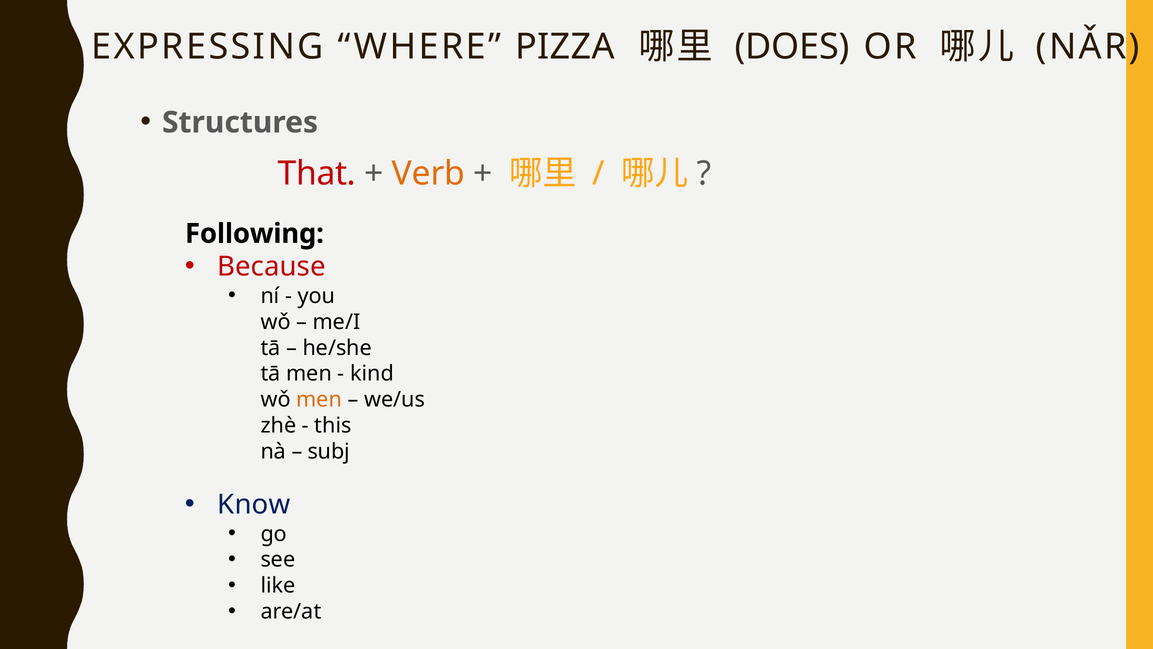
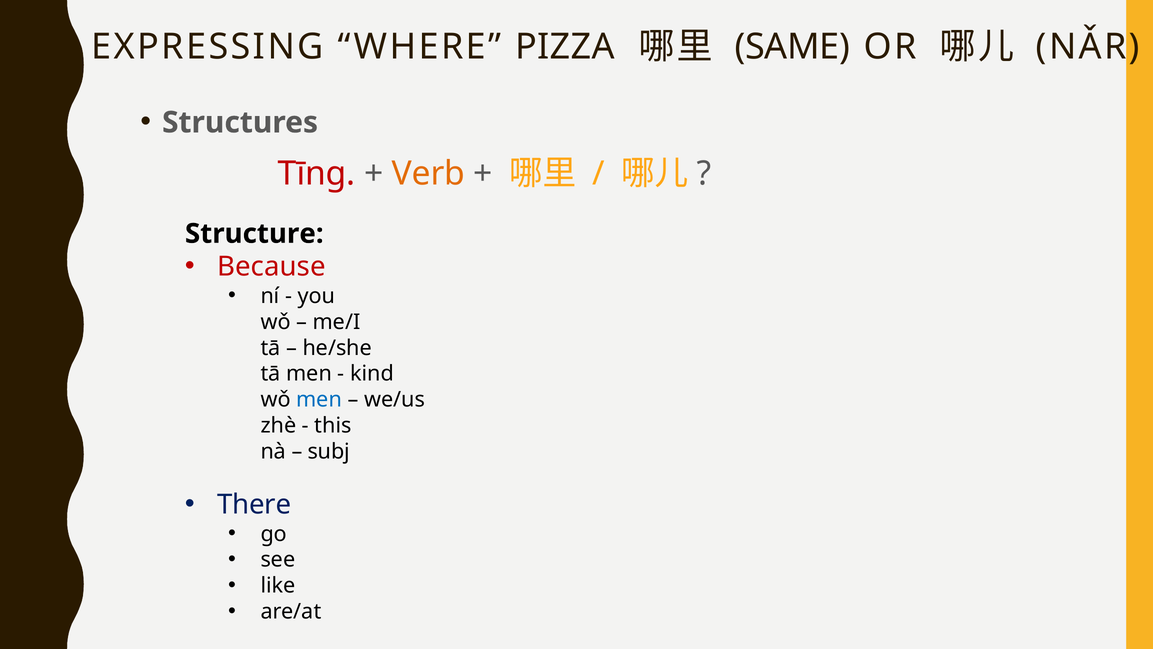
DOES: DOES -> SAME
That: That -> Tīng
Following: Following -> Structure
men at (319, 400) colour: orange -> blue
Know: Know -> There
